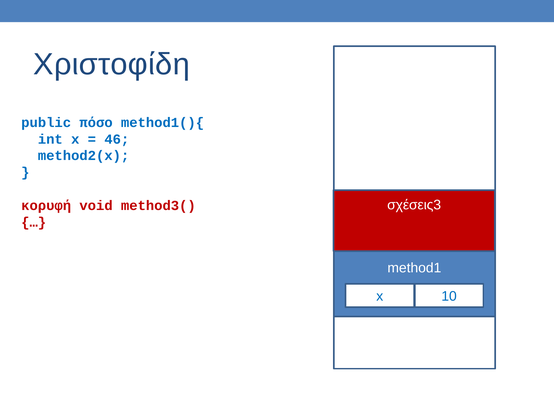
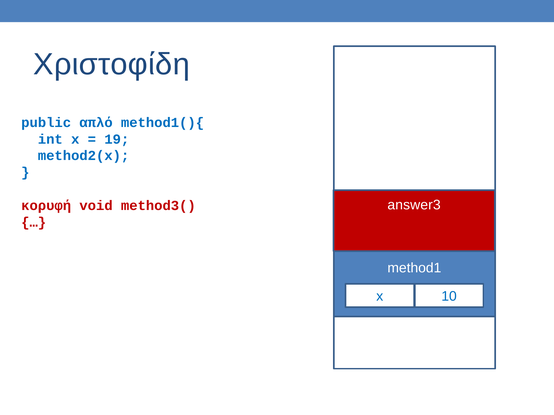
πόσο: πόσο -> απλό
46: 46 -> 19
σχέσεις3: σχέσεις3 -> answer3
